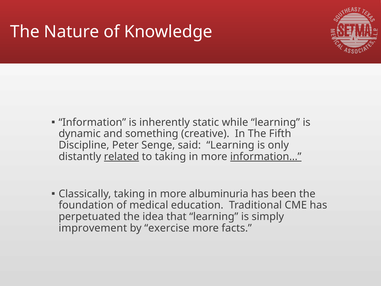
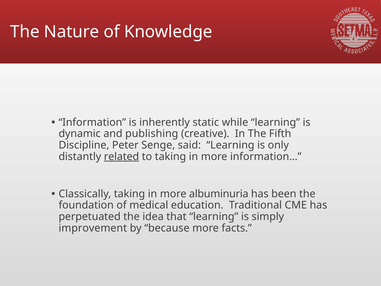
something: something -> publishing
information… underline: present -> none
exercise: exercise -> because
